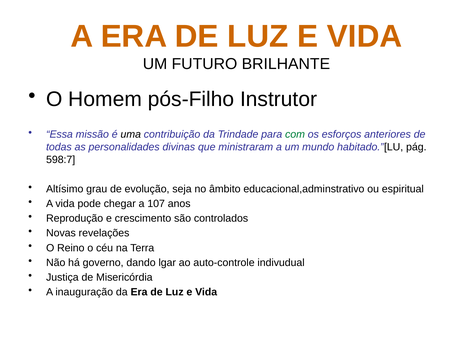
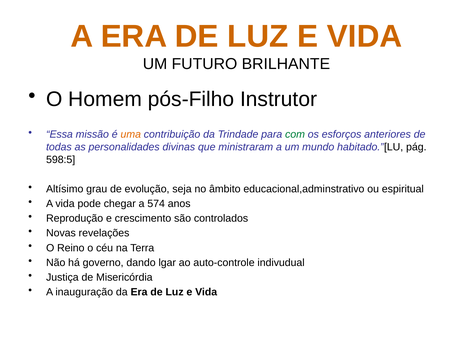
uma colour: black -> orange
598:7: 598:7 -> 598:5
107: 107 -> 574
